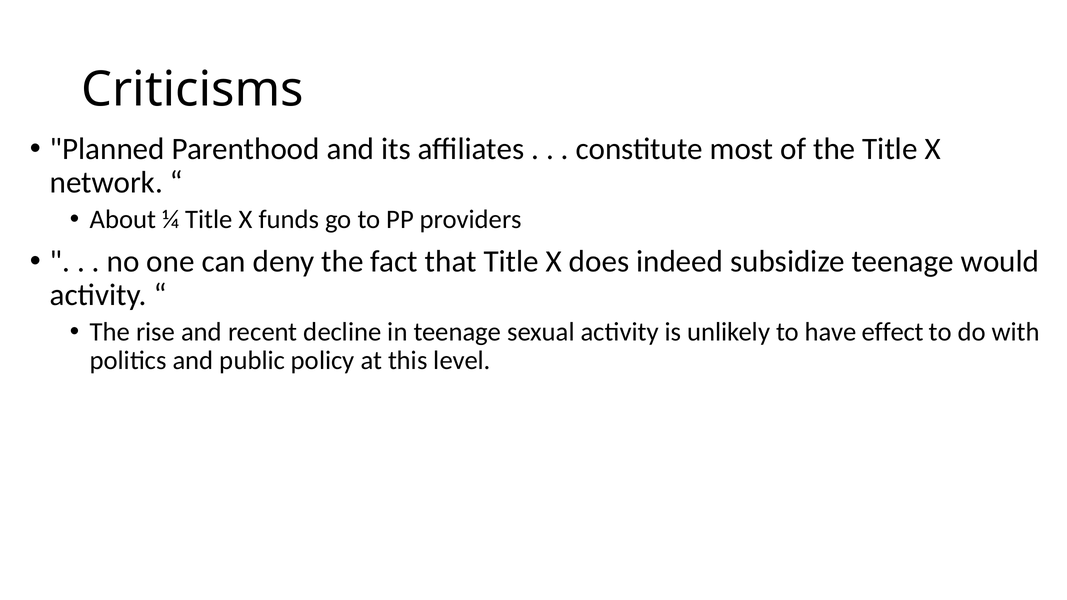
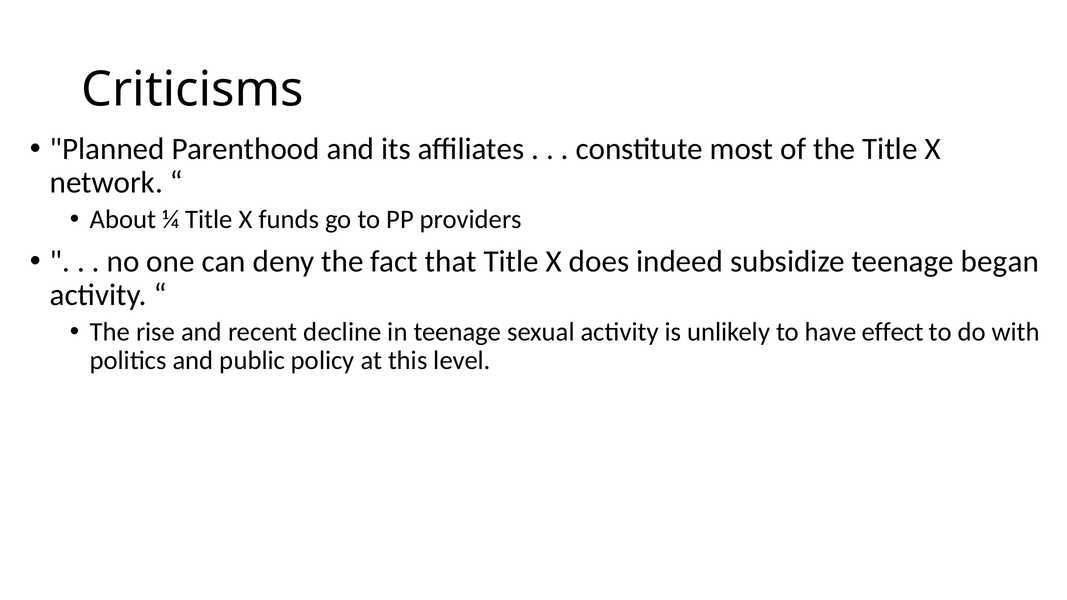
would: would -> began
